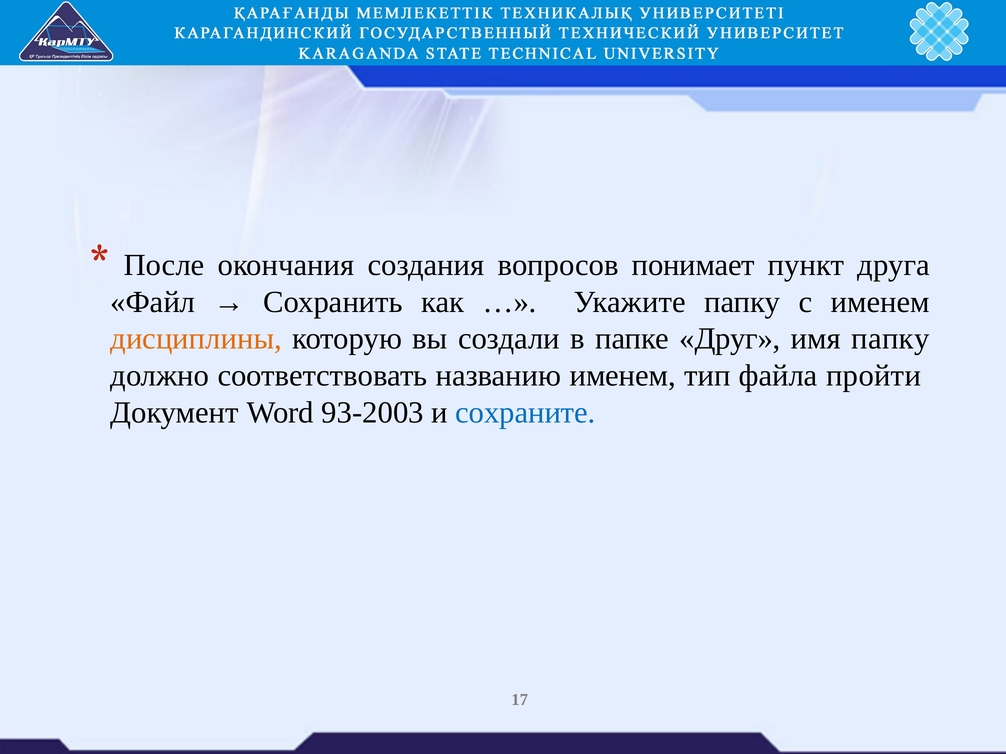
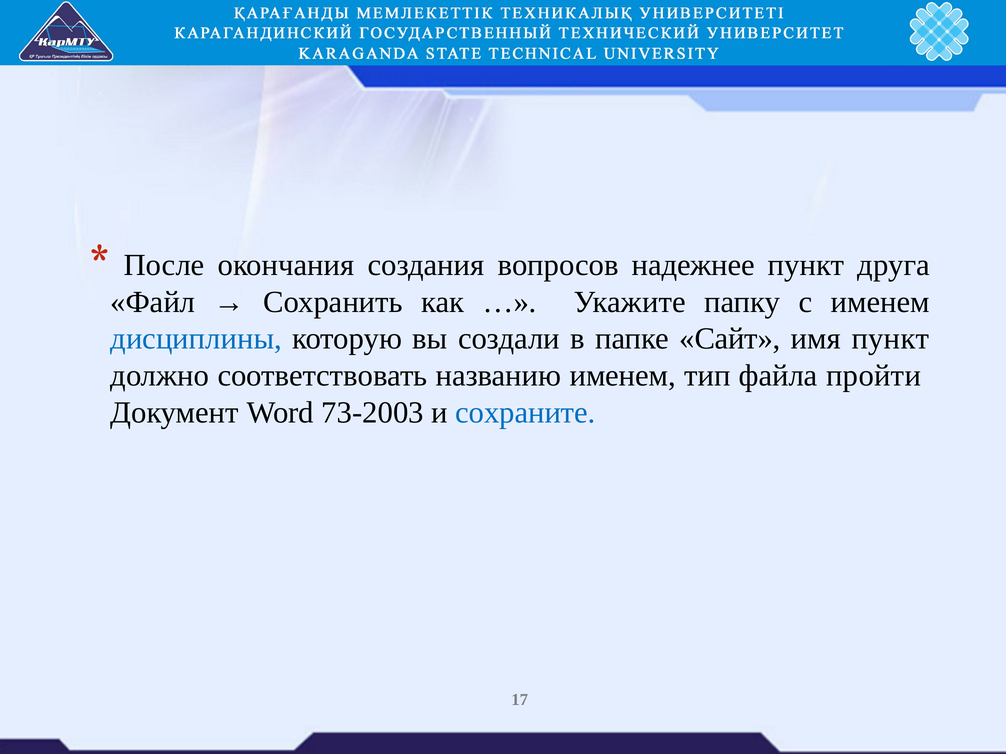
понимает: понимает -> надежнее
дисциплины colour: orange -> blue
Друг: Друг -> Сайт
имя папку: папку -> пункт
93-2003: 93-2003 -> 73-2003
